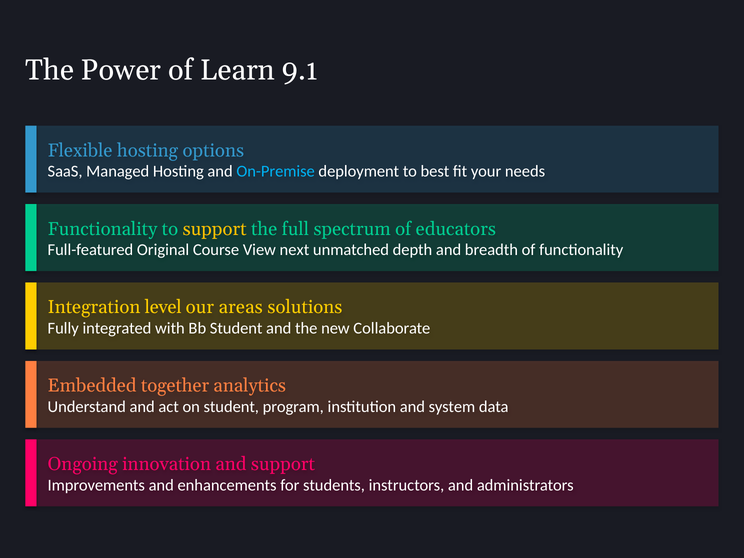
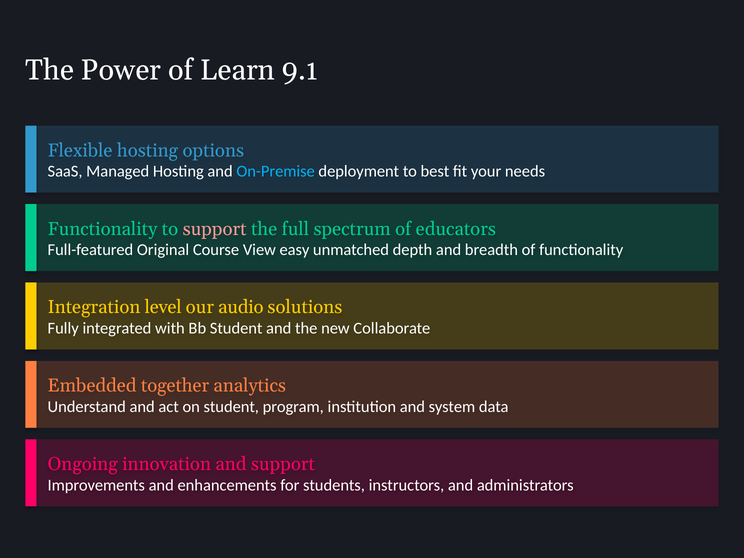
support at (215, 229) colour: yellow -> pink
next: next -> easy
areas: areas -> audio
